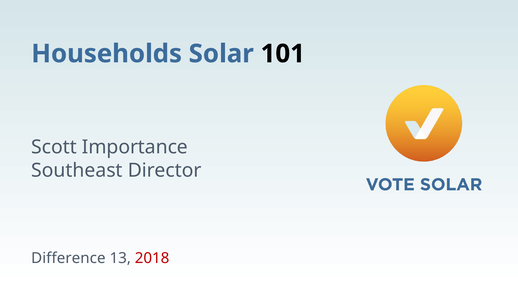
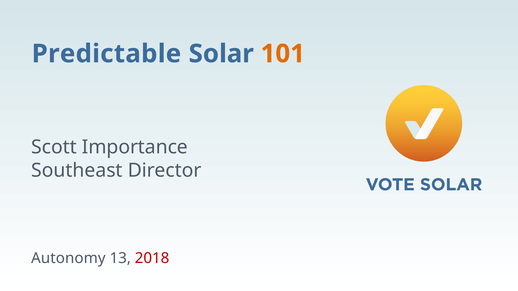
Households: Households -> Predictable
101 colour: black -> orange
Difference: Difference -> Autonomy
